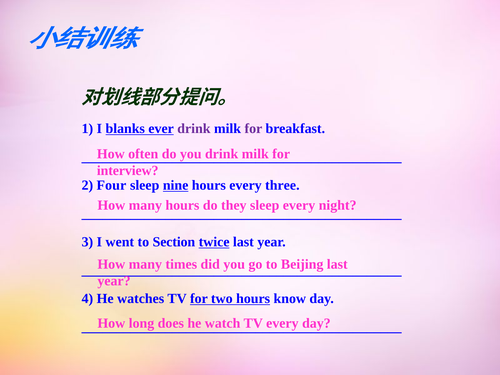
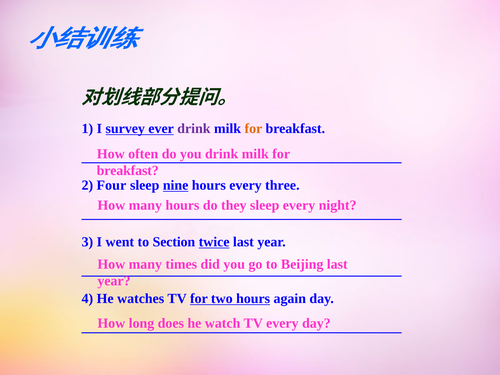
blanks: blanks -> survey
for at (253, 129) colour: purple -> orange
interview at (128, 171): interview -> breakfast
know: know -> again
